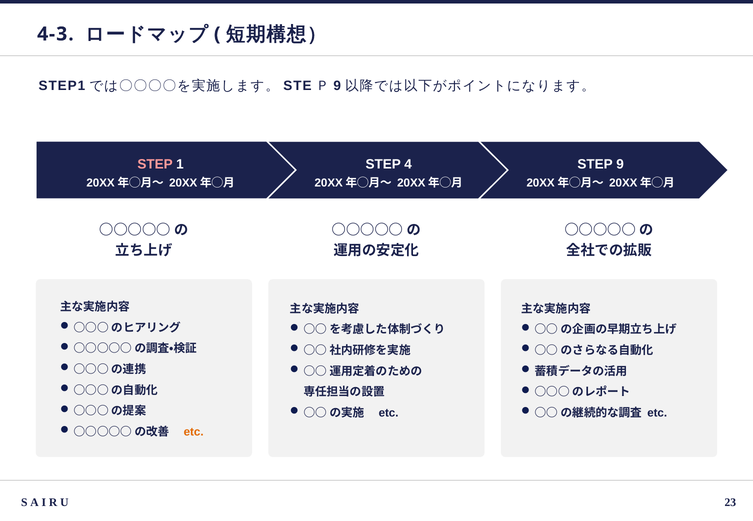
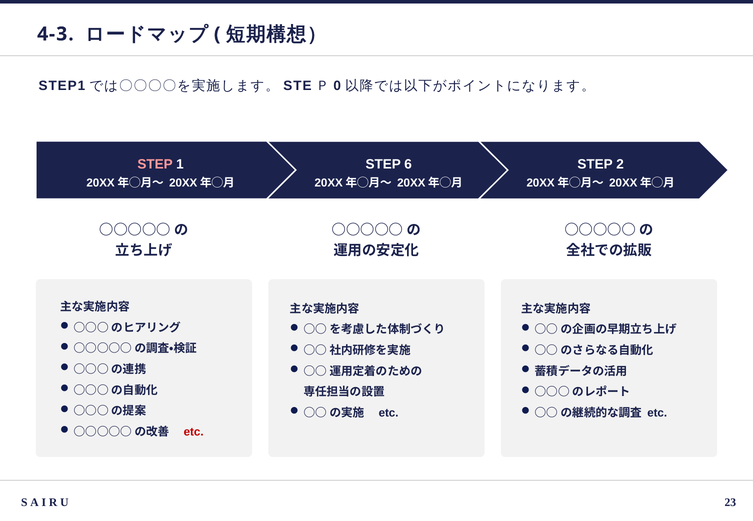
9 at (337, 86): 9 -> 0
4: 4 -> 6
STEP 9: 9 -> 2
etc at (194, 432) colour: orange -> red
